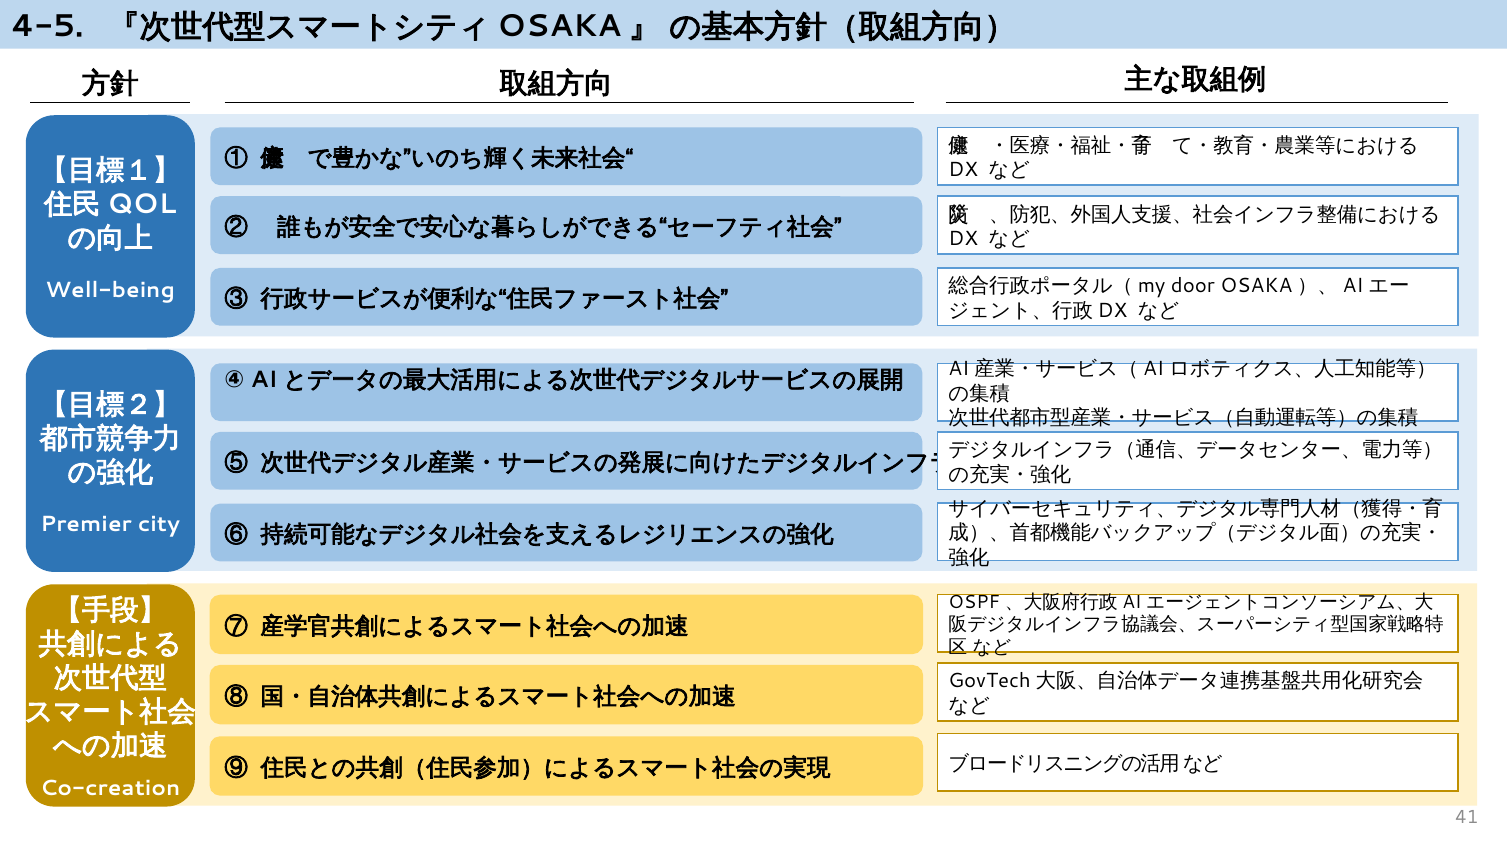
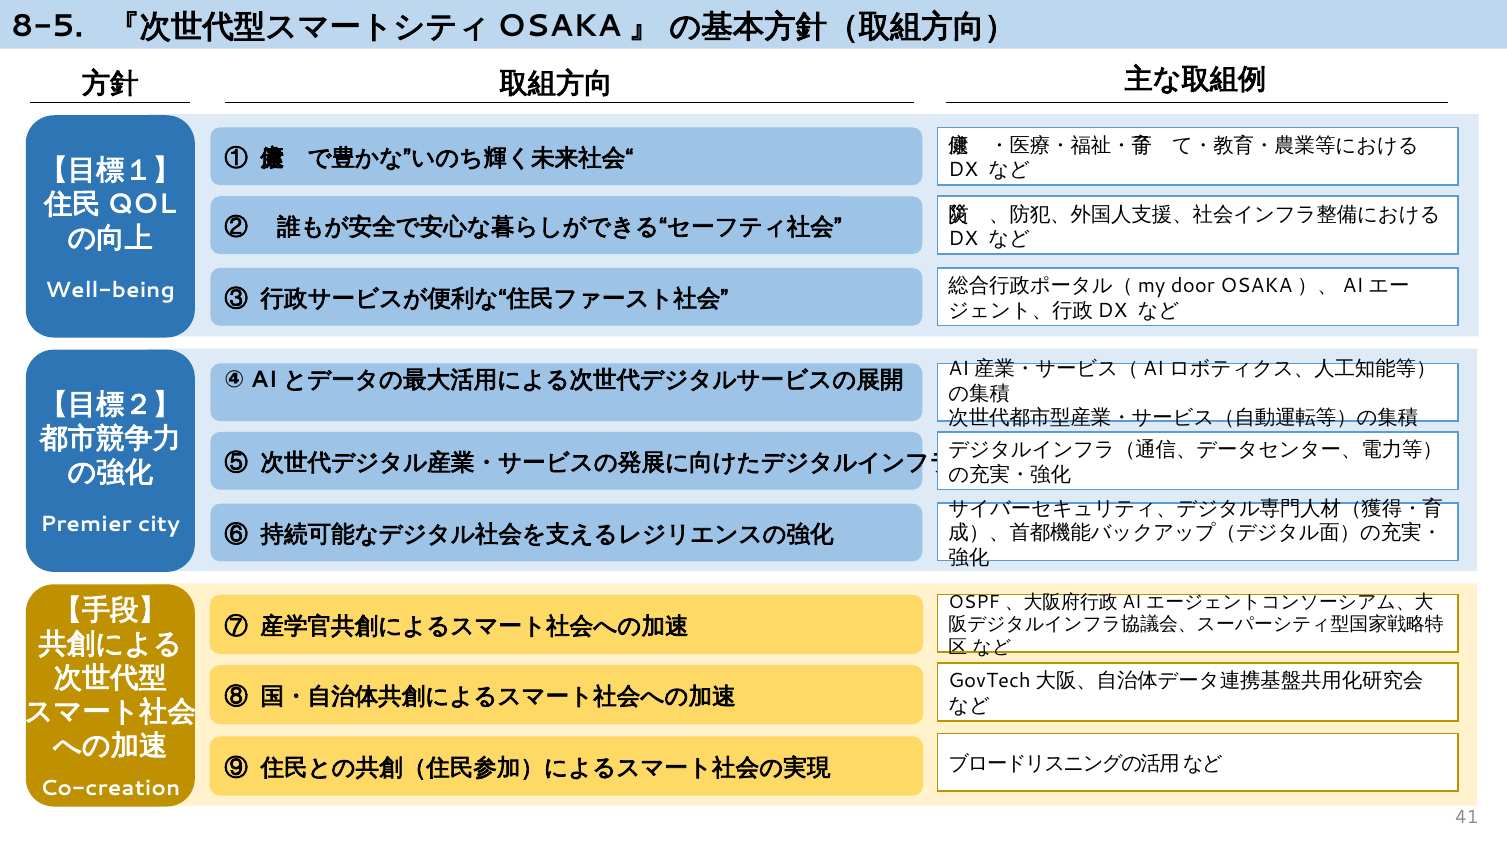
4-5: 4-5 -> 8-5
